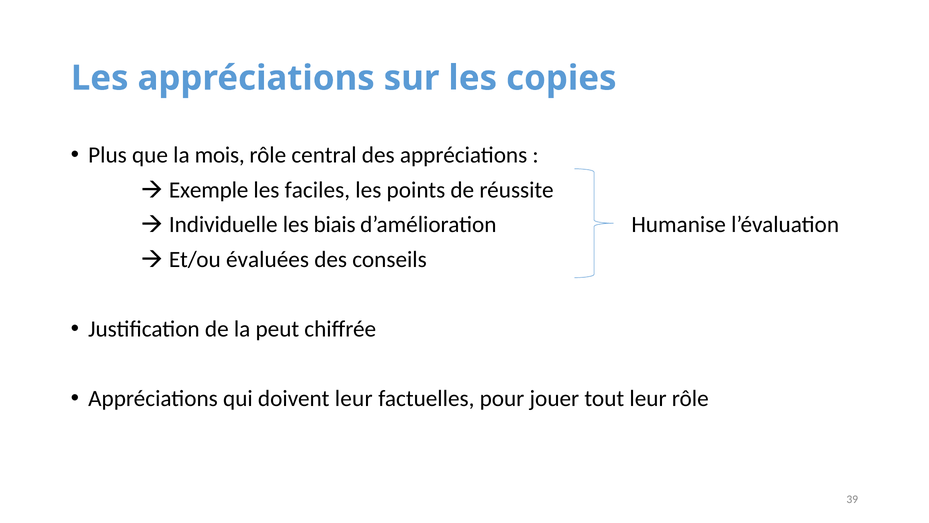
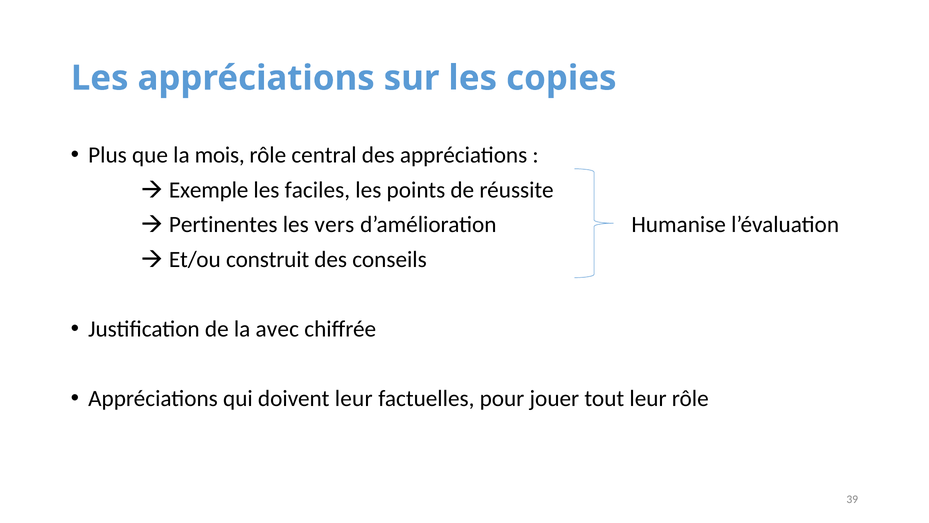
Individuelle: Individuelle -> Pertinentes
biais: biais -> vers
évaluées: évaluées -> construit
peut: peut -> avec
